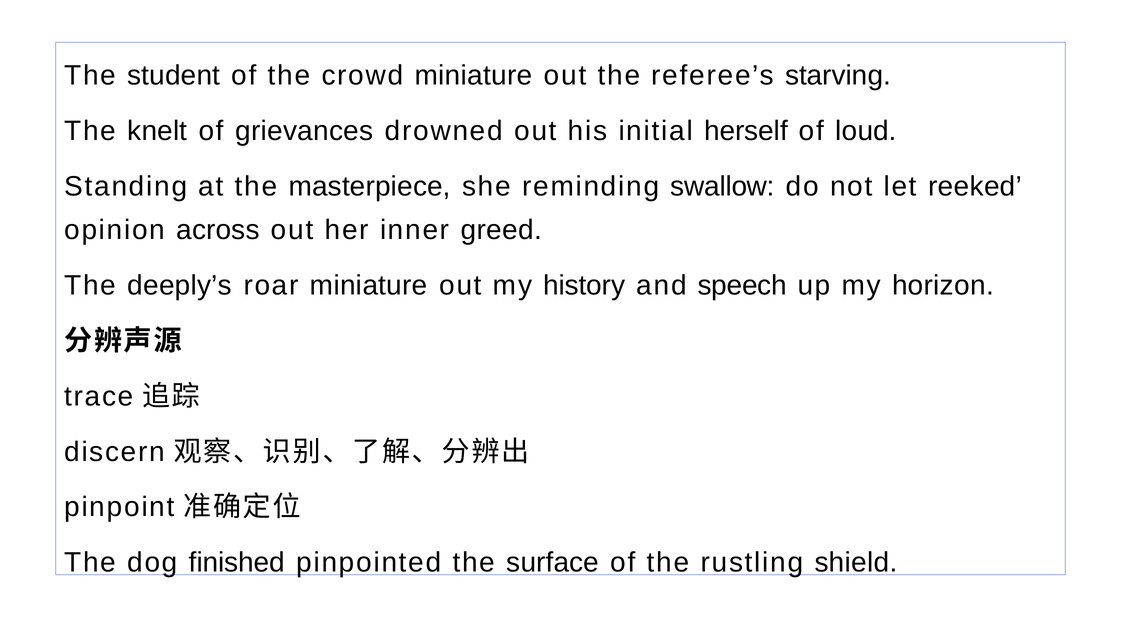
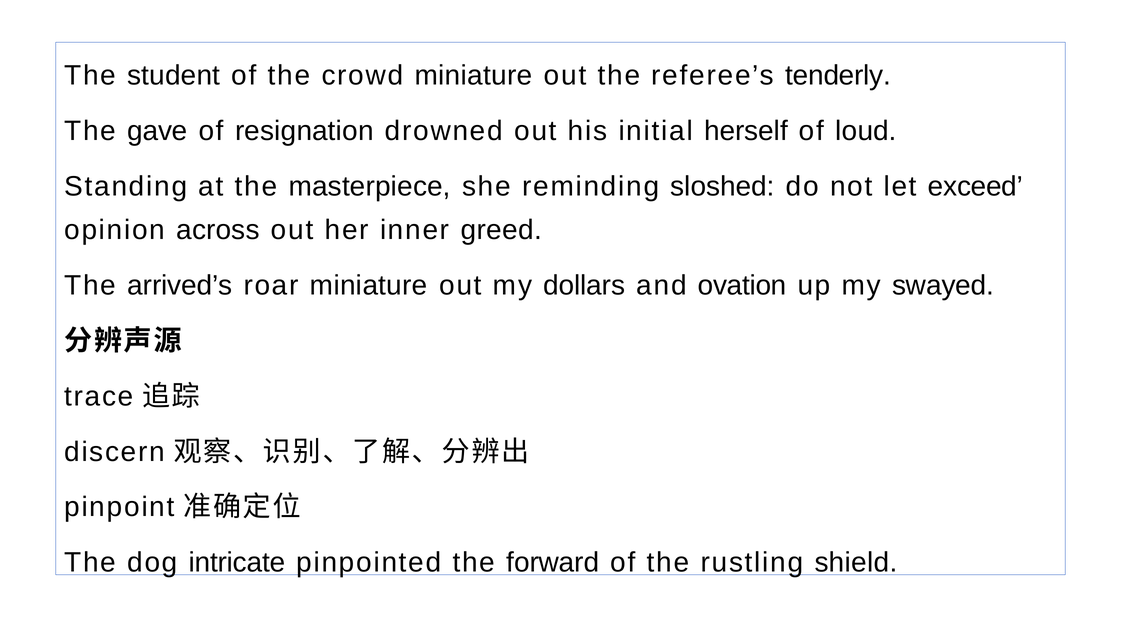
starving: starving -> tenderly
knelt: knelt -> gave
grievances: grievances -> resignation
swallow: swallow -> sloshed
reeked: reeked -> exceed
deeply’s: deeply’s -> arrived’s
history: history -> dollars
speech: speech -> ovation
horizon: horizon -> swayed
finished: finished -> intricate
surface: surface -> forward
